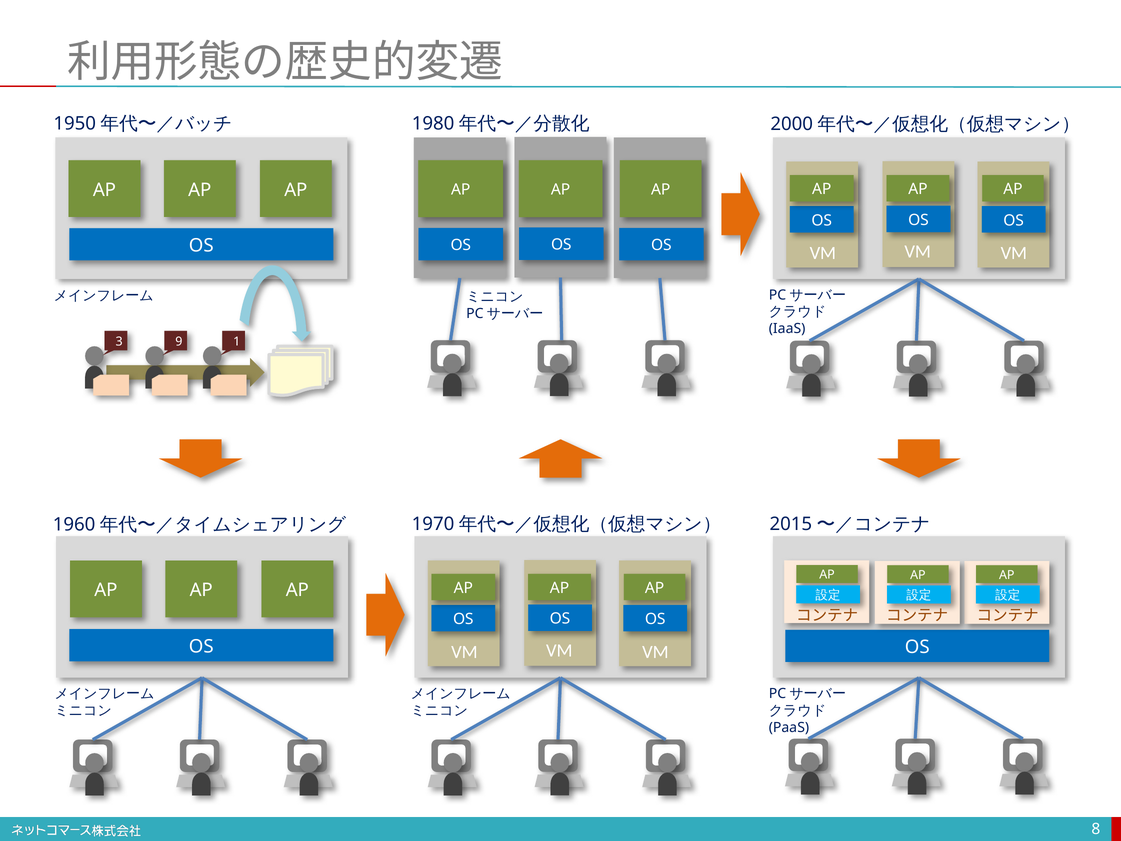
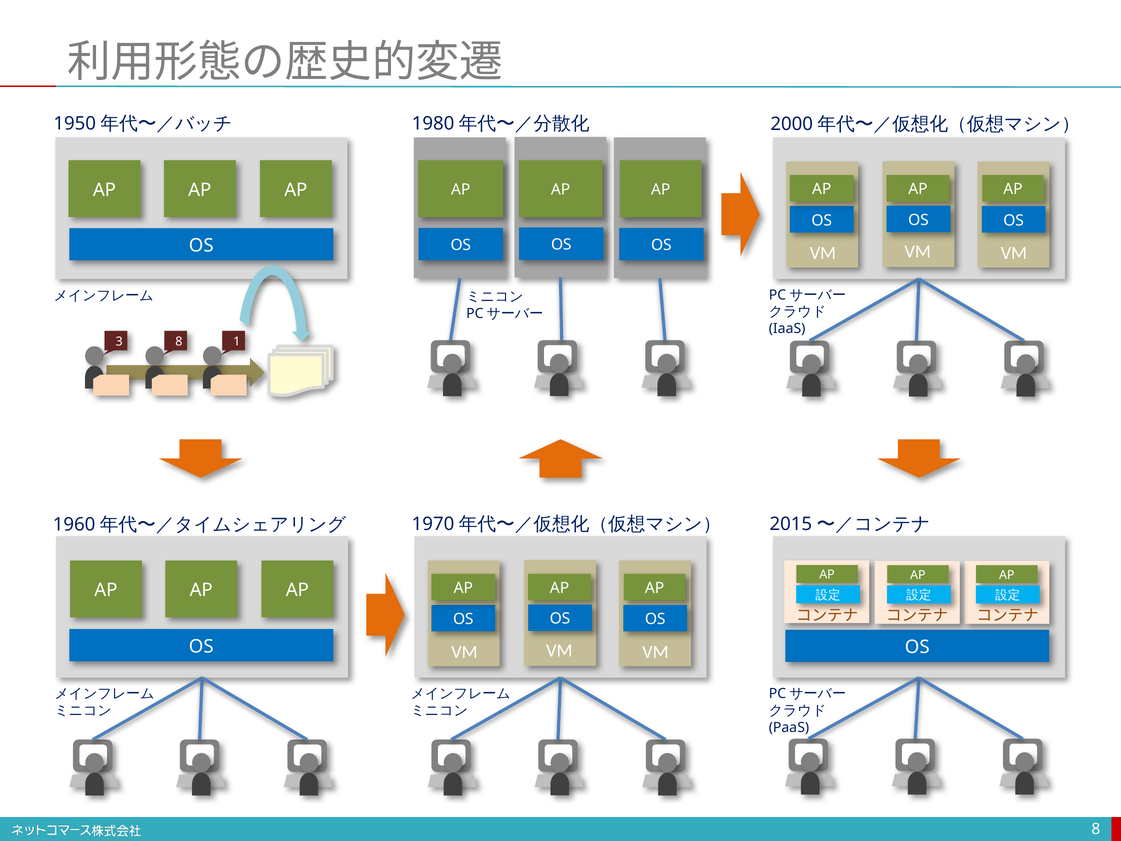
3 9: 9 -> 8
